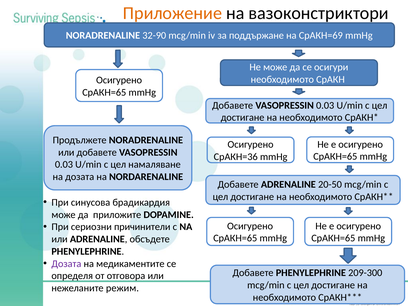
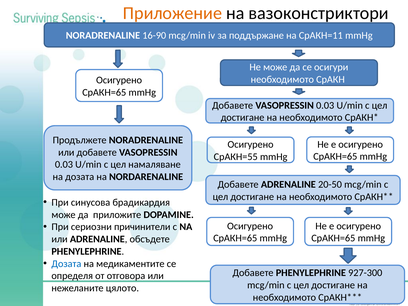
32-90: 32-90 -> 16-90
СрАКН=69: СрАКН=69 -> СрАКН=11
СрАКН=36: СрАКН=36 -> СрАКН=55
Дозата at (66, 264) colour: purple -> blue
209-300: 209-300 -> 927-300
режим: режим -> цялото
